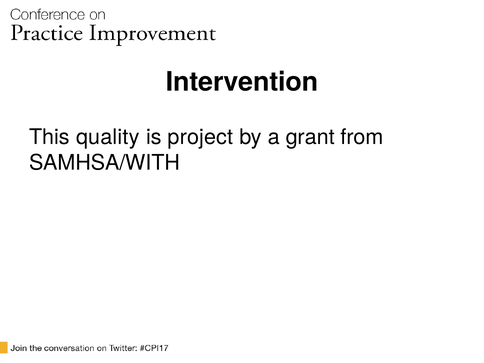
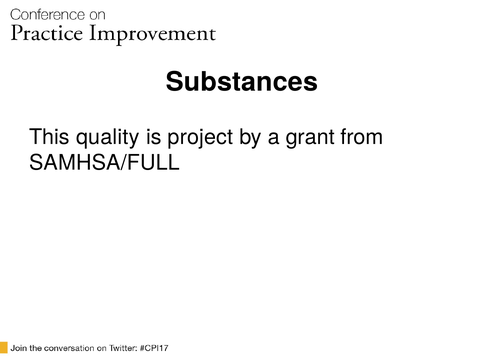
Intervention: Intervention -> Substances
SAMHSA/WITH: SAMHSA/WITH -> SAMHSA/FULL
